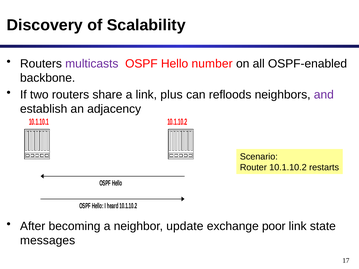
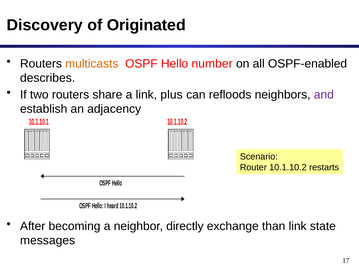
Scalability: Scalability -> Originated
multicasts colour: purple -> orange
backbone: backbone -> describes
update: update -> directly
poor: poor -> than
